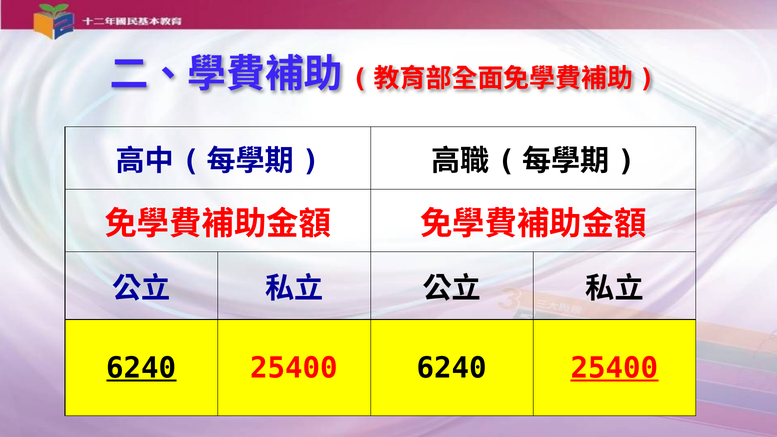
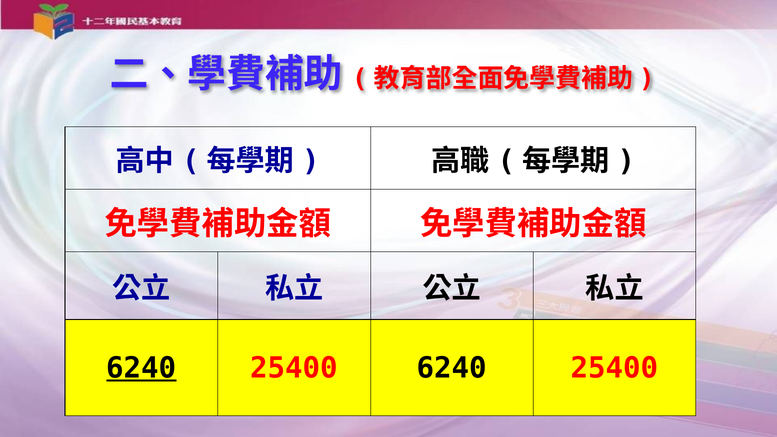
25400 at (615, 368) underline: present -> none
